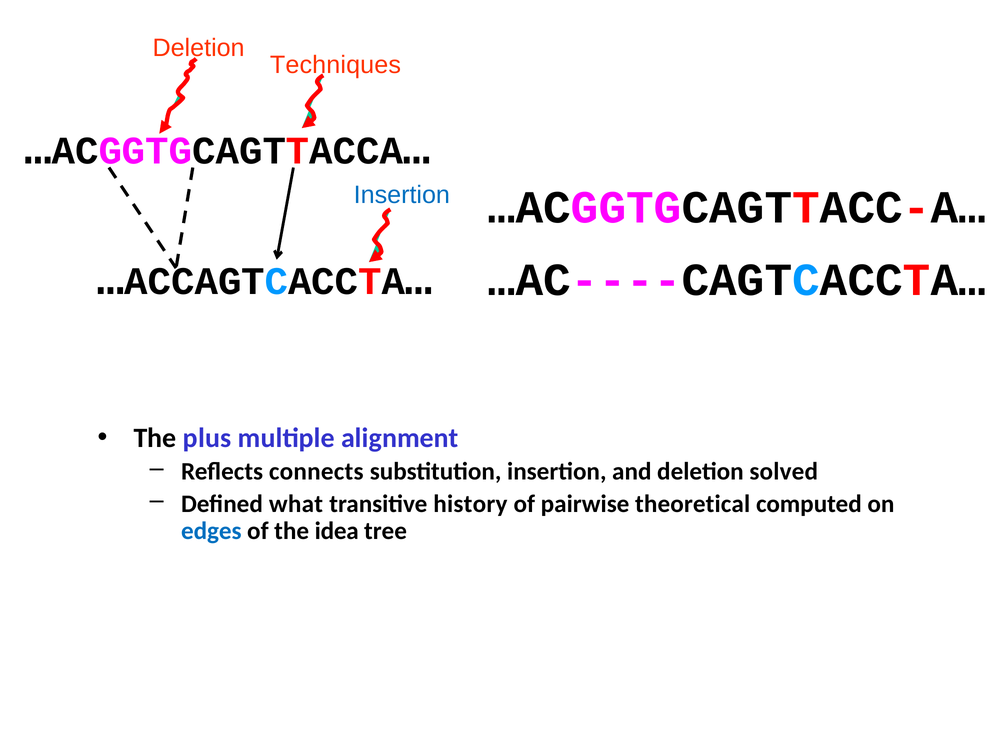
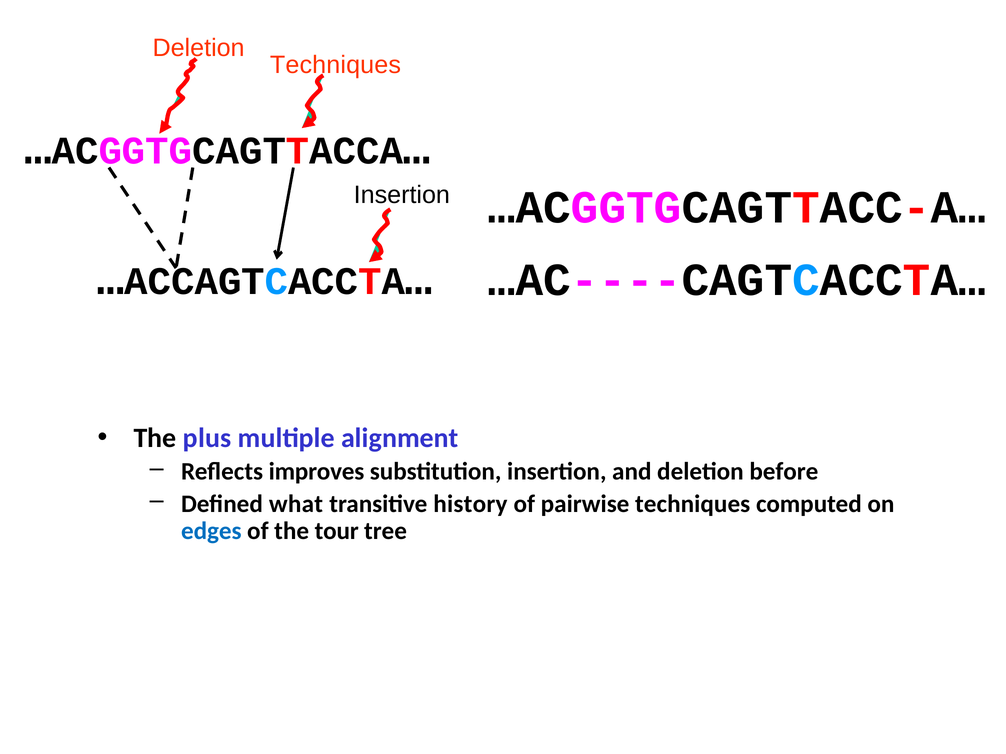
Insertion at (402, 195) colour: blue -> black
connects: connects -> improves
solved: solved -> before
pairwise theoretical: theoretical -> techniques
idea: idea -> tour
